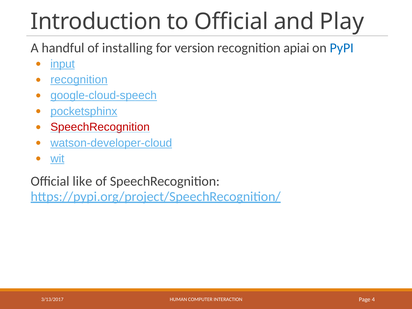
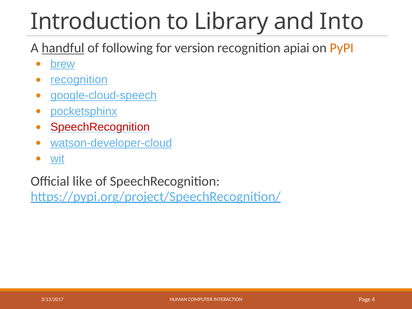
to Official: Official -> Library
Play: Play -> Into
handful underline: none -> present
installing: installing -> following
PyPI colour: blue -> orange
input: input -> brew
